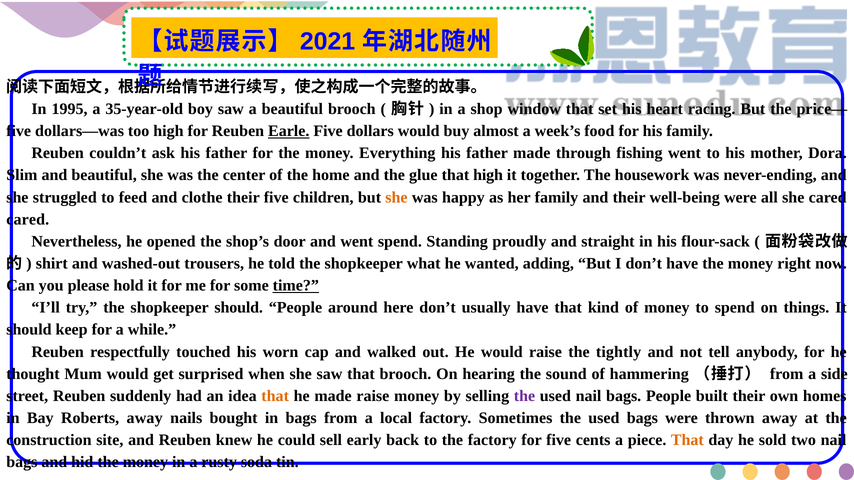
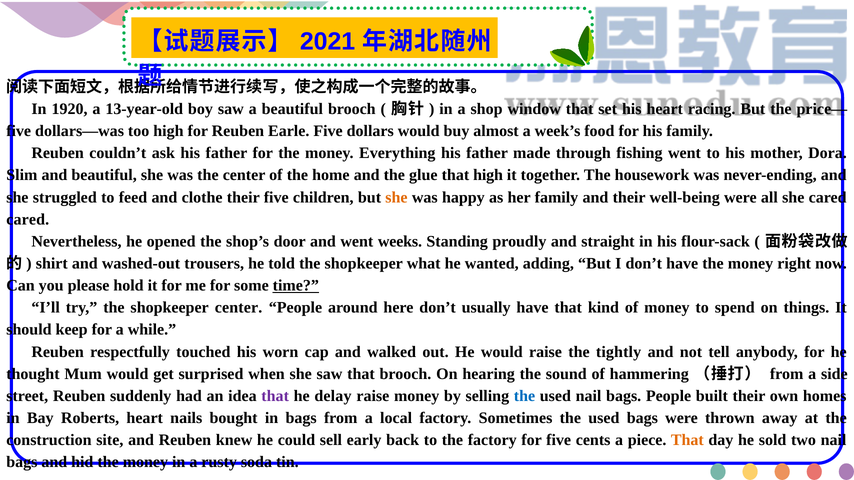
1995: 1995 -> 1920
35-year-old: 35-year-old -> 13-year-old
Earle underline: present -> none
went spend: spend -> weeks
shopkeeper should: should -> center
that at (275, 396) colour: orange -> purple
he made: made -> delay
the at (524, 396) colour: purple -> blue
Roberts away: away -> heart
